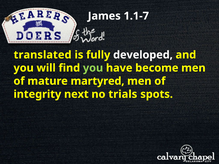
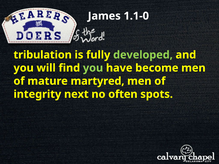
1.1-7: 1.1-7 -> 1.1-0
translated: translated -> tribulation
developed colour: white -> light green
trials: trials -> often
